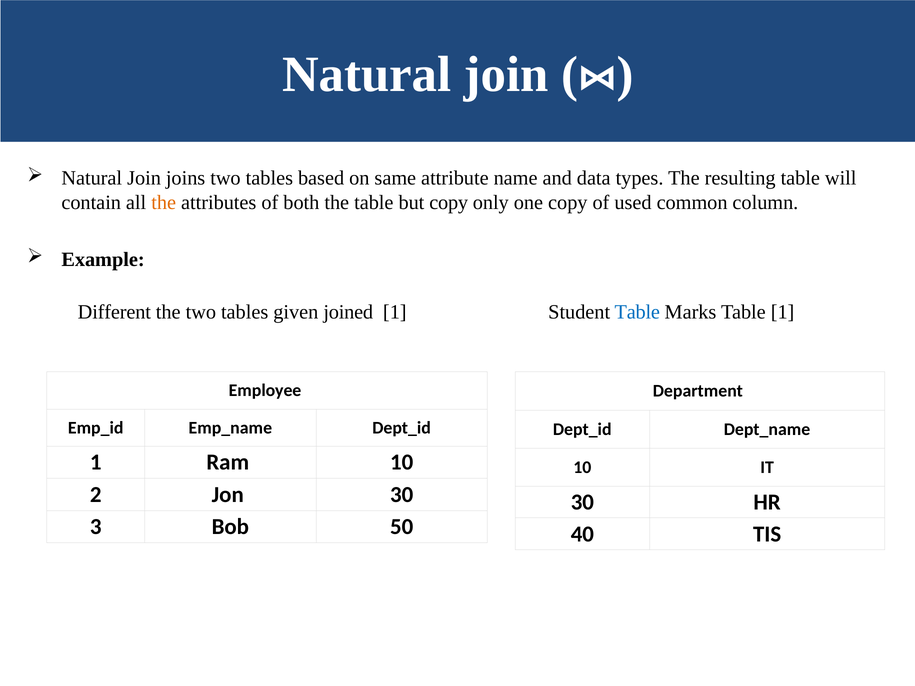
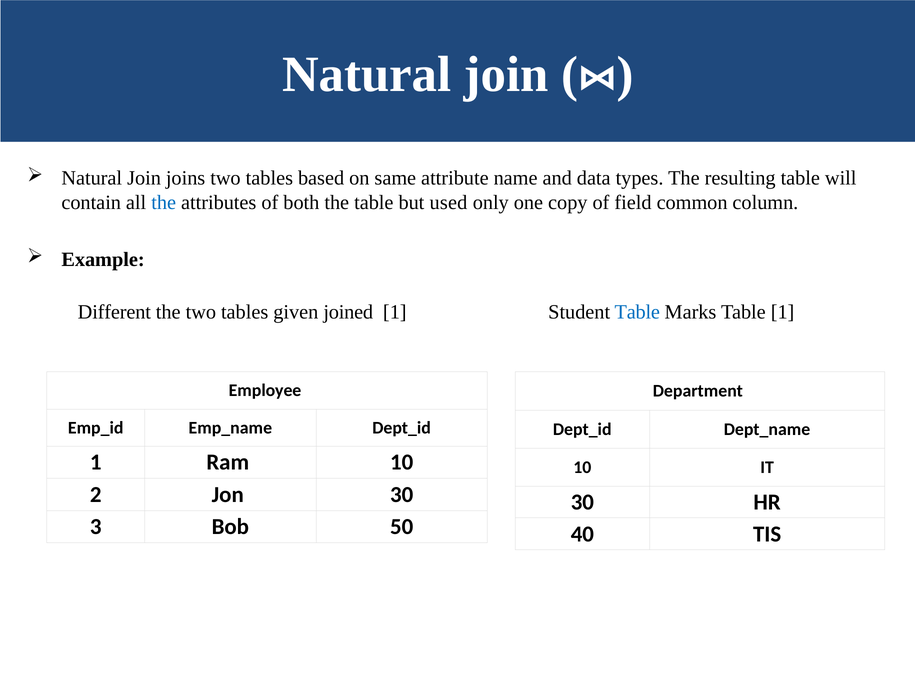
the at (164, 203) colour: orange -> blue
but copy: copy -> used
used: used -> field
